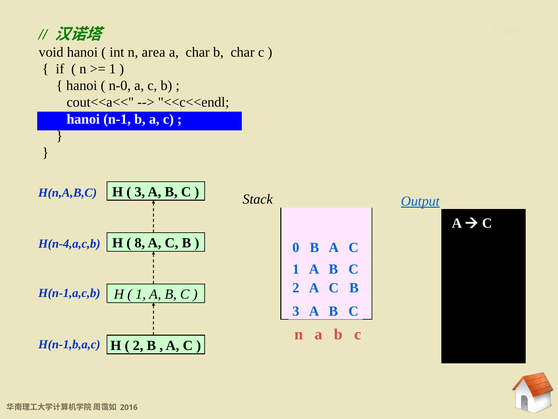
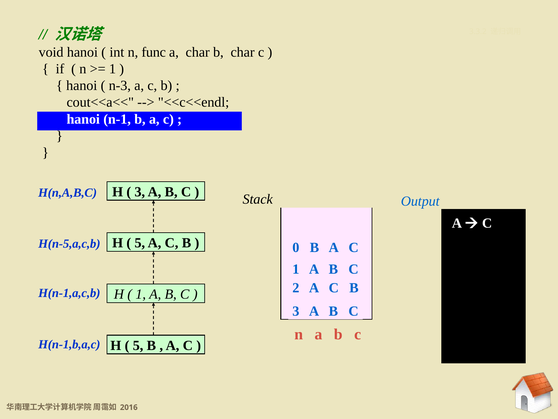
area: area -> func
n-0: n-0 -> n-3
Output underline: present -> none
8 at (140, 243): 8 -> 5
H(n-4,a,c,b: H(n-4,a,c,b -> H(n-5,a,c,b
2 at (138, 345): 2 -> 5
